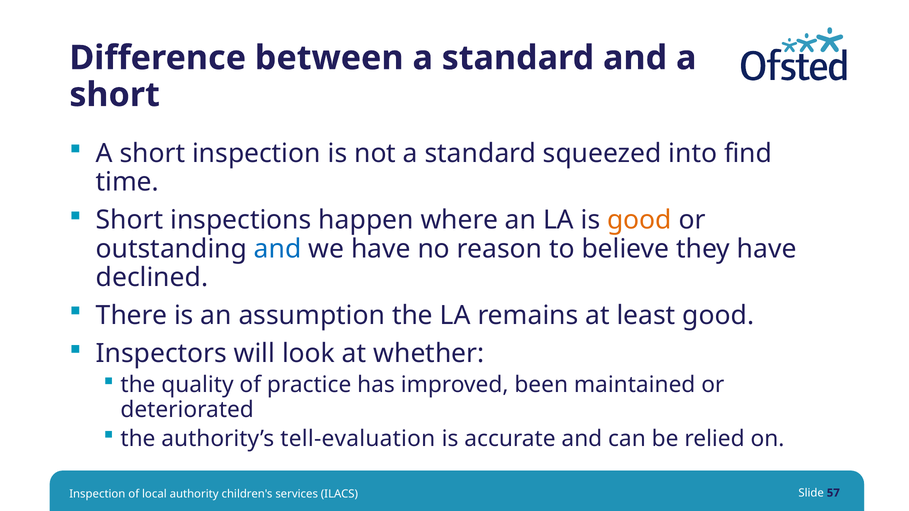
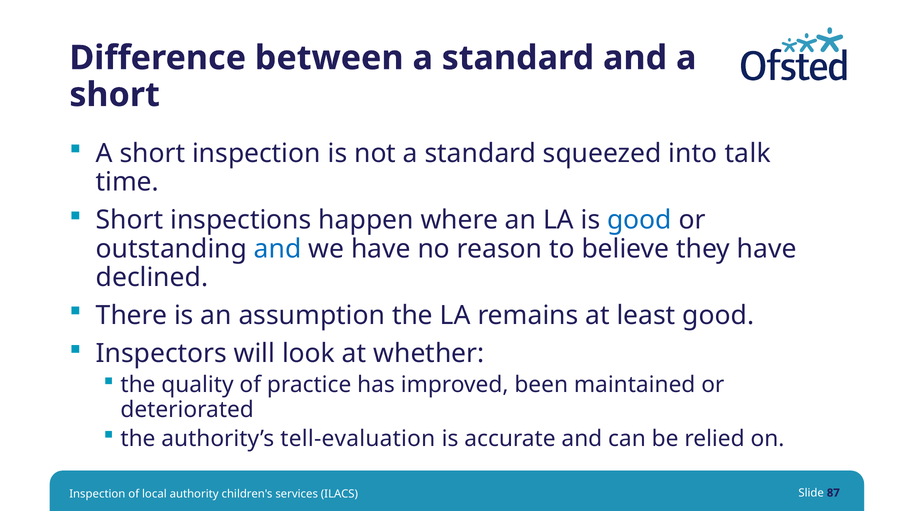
find: find -> talk
good at (639, 220) colour: orange -> blue
57: 57 -> 87
